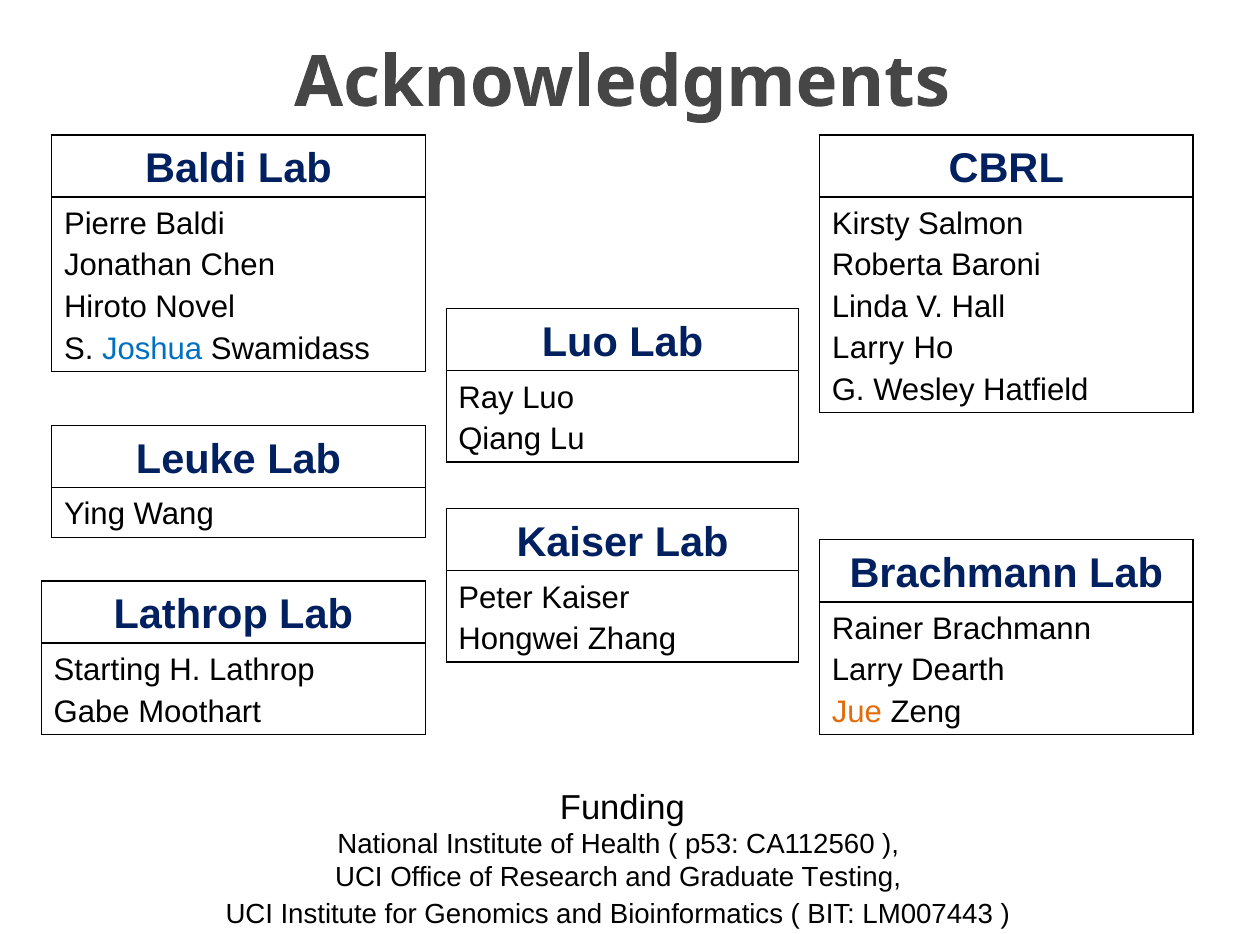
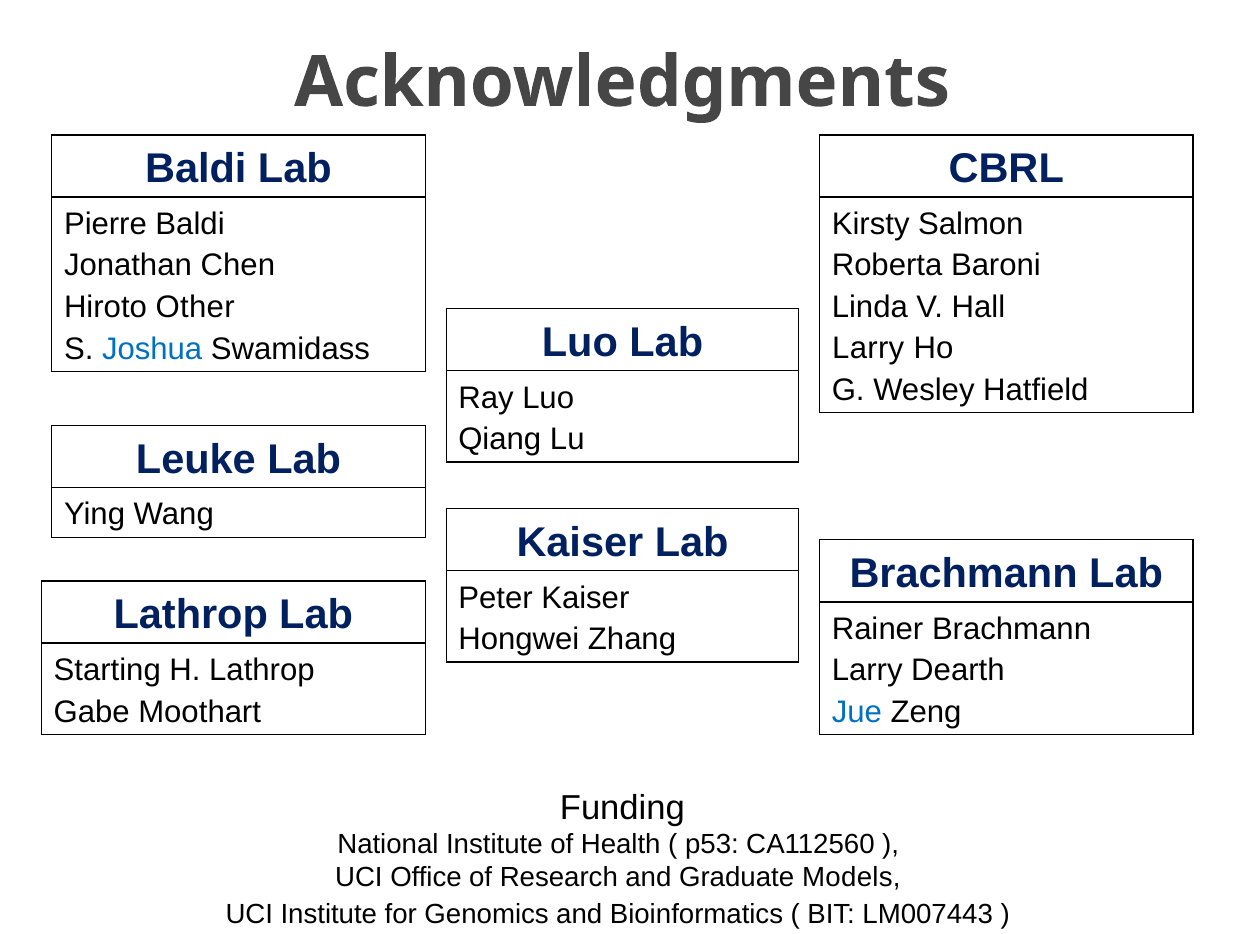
Novel: Novel -> Other
Jue colour: orange -> blue
Testing: Testing -> Models
